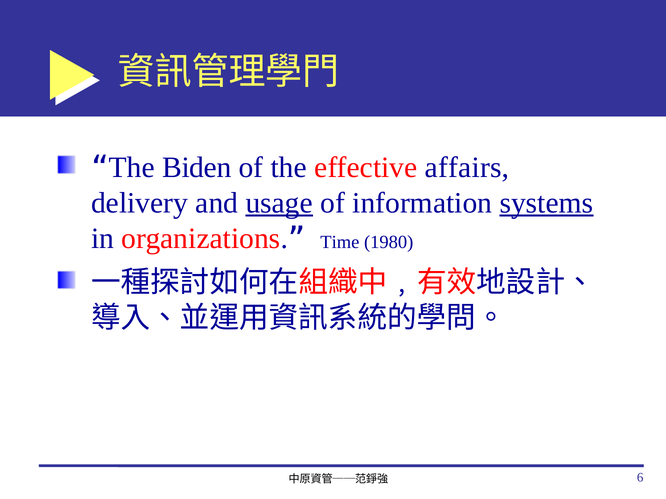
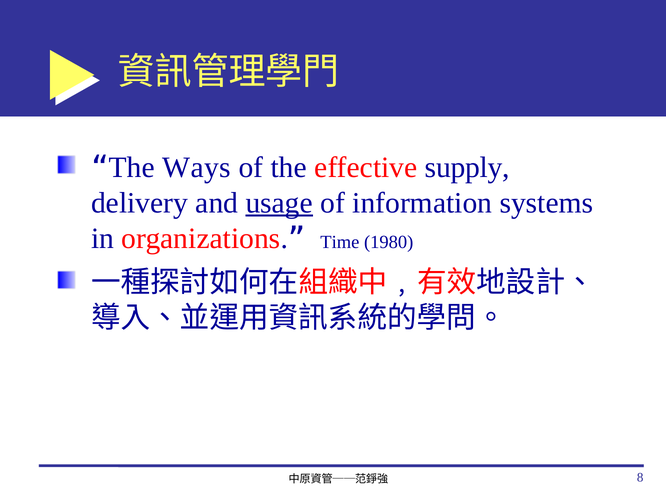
Biden: Biden -> Ways
affairs: affairs -> supply
systems underline: present -> none
6: 6 -> 8
